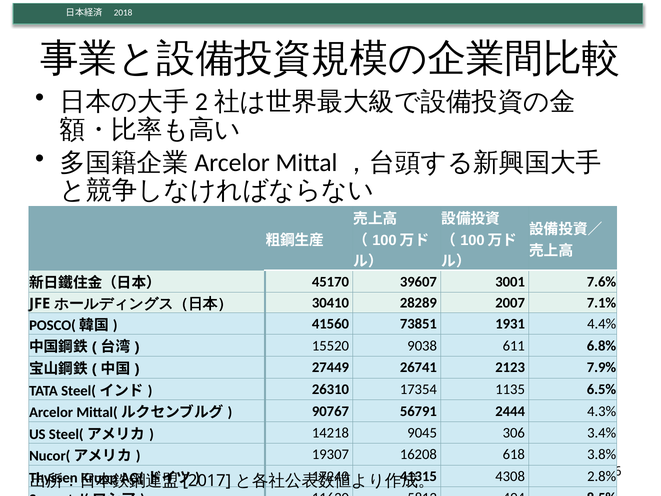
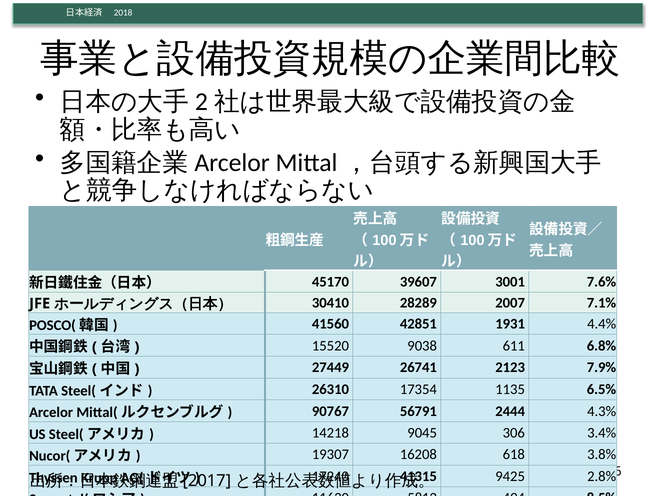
73851: 73851 -> 42851
4308: 4308 -> 9425
